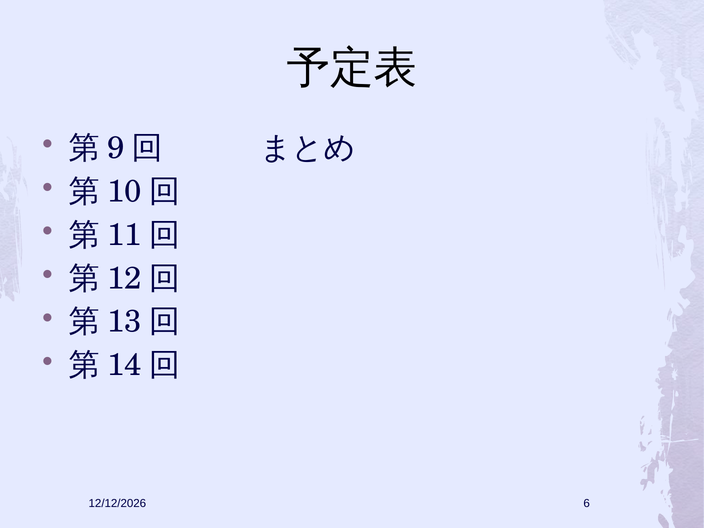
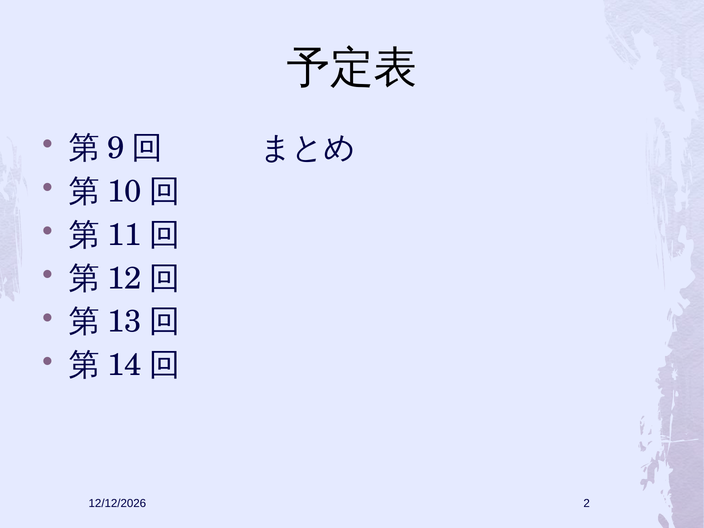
6: 6 -> 2
